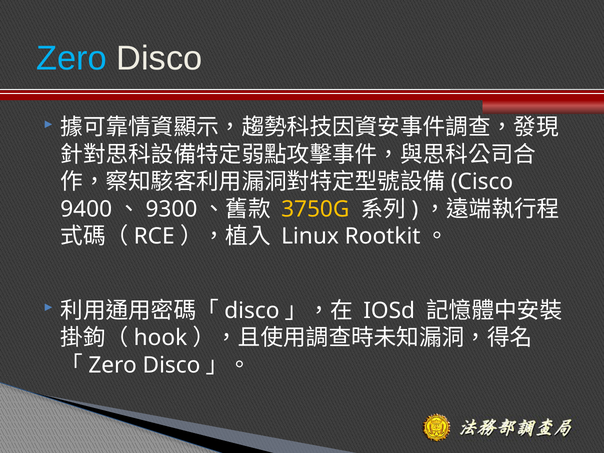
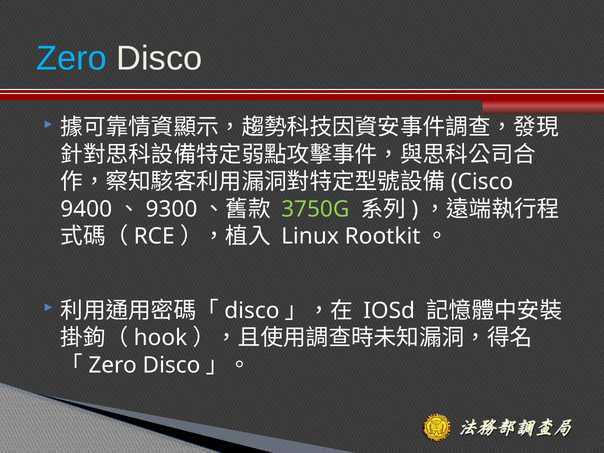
3750G colour: yellow -> light green
